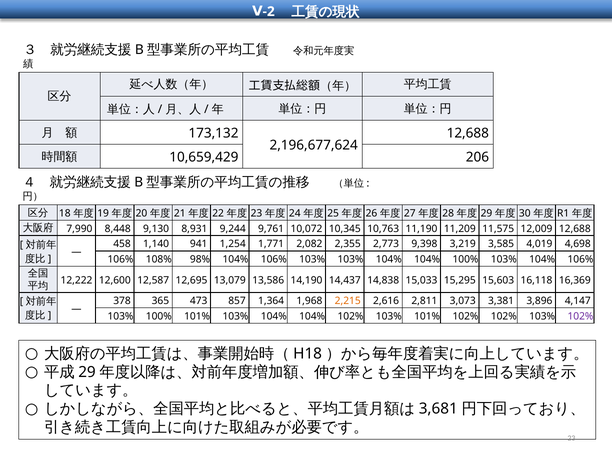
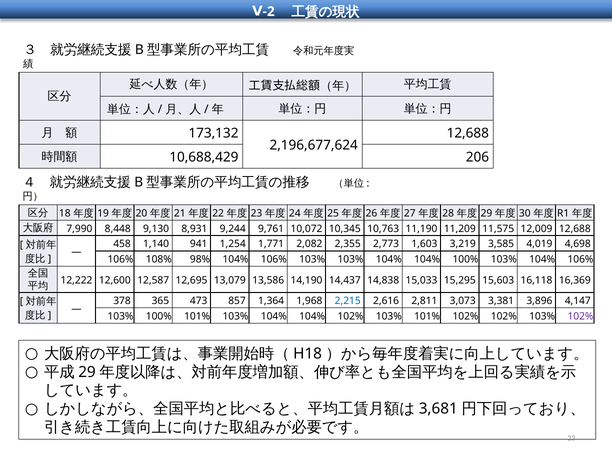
10,659,429: 10,659,429 -> 10,688,429
9,398: 9,398 -> 1,603
2,215 colour: orange -> blue
